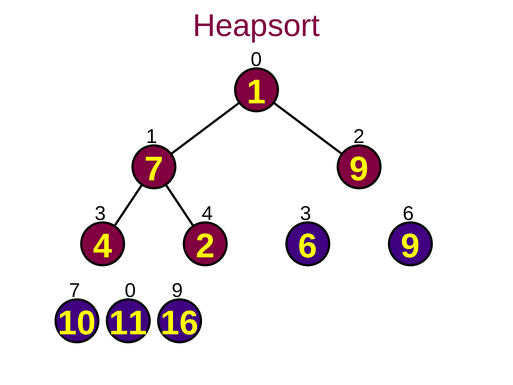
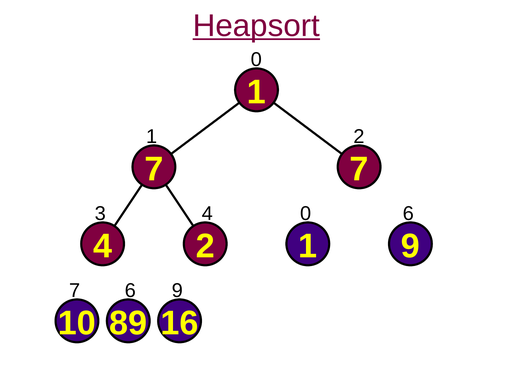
Heapsort underline: none -> present
7 9: 9 -> 7
4 3: 3 -> 0
4 2 6: 6 -> 1
7 0: 0 -> 6
11: 11 -> 89
